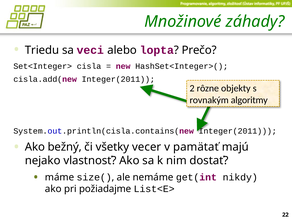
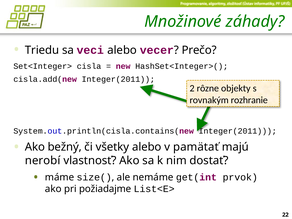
lopta: lopta -> vecer
algoritmy: algoritmy -> rozhranie
všetky vecer: vecer -> alebo
nejako: nejako -> nerobí
nikdy: nikdy -> prvok
